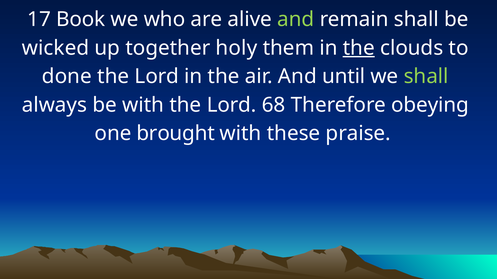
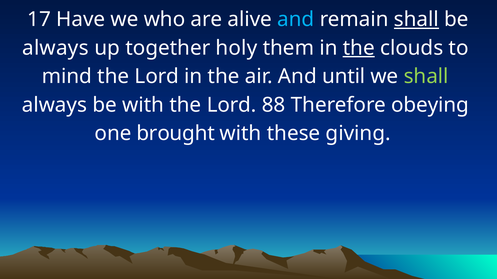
Book: Book -> Have
and at (296, 19) colour: light green -> light blue
shall at (416, 19) underline: none -> present
wicked at (56, 48): wicked -> always
done: done -> mind
68: 68 -> 88
praise: praise -> giving
